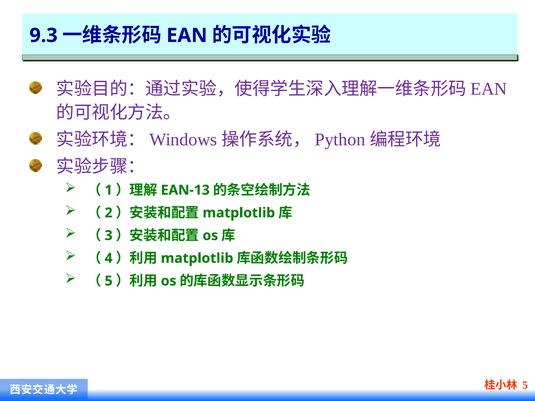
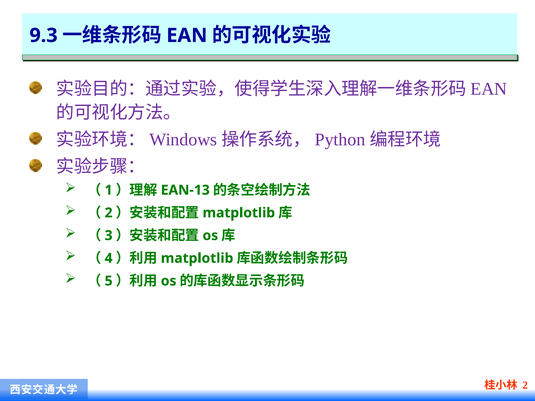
5 at (525, 385): 5 -> 2
